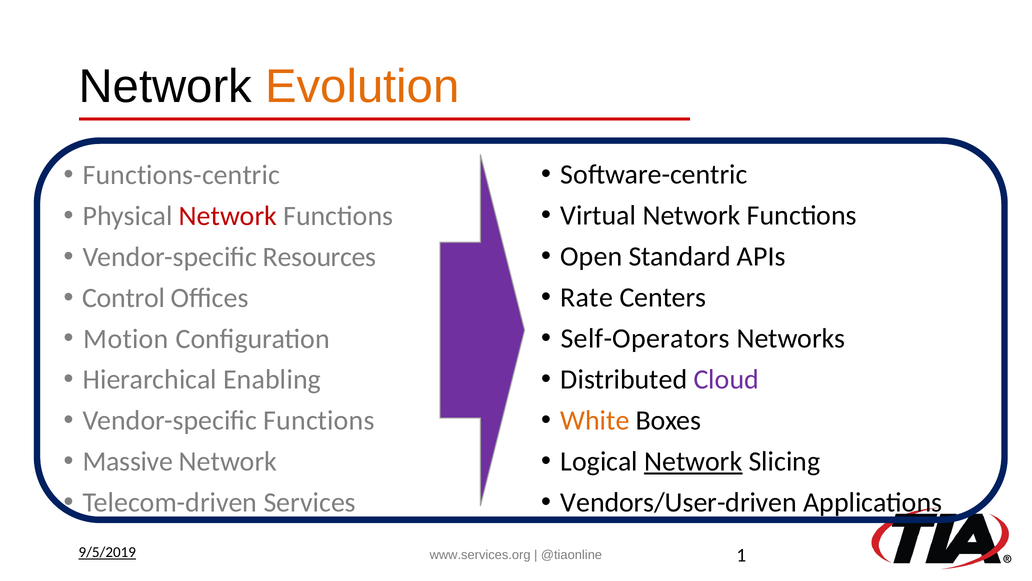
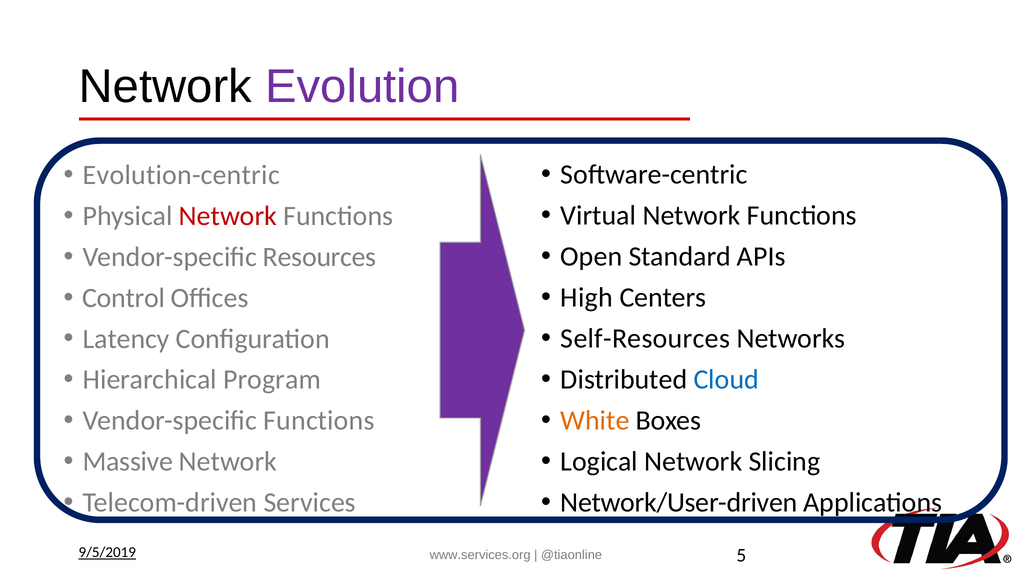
Evolution colour: orange -> purple
Functions-centric: Functions-centric -> Evolution-centric
Rate: Rate -> High
Self-Operators: Self-Operators -> Self-Resources
Motion: Motion -> Latency
Cloud colour: purple -> blue
Enabling: Enabling -> Program
Network at (693, 461) underline: present -> none
Vendors/User-driven: Vendors/User-driven -> Network/User-driven
1: 1 -> 5
